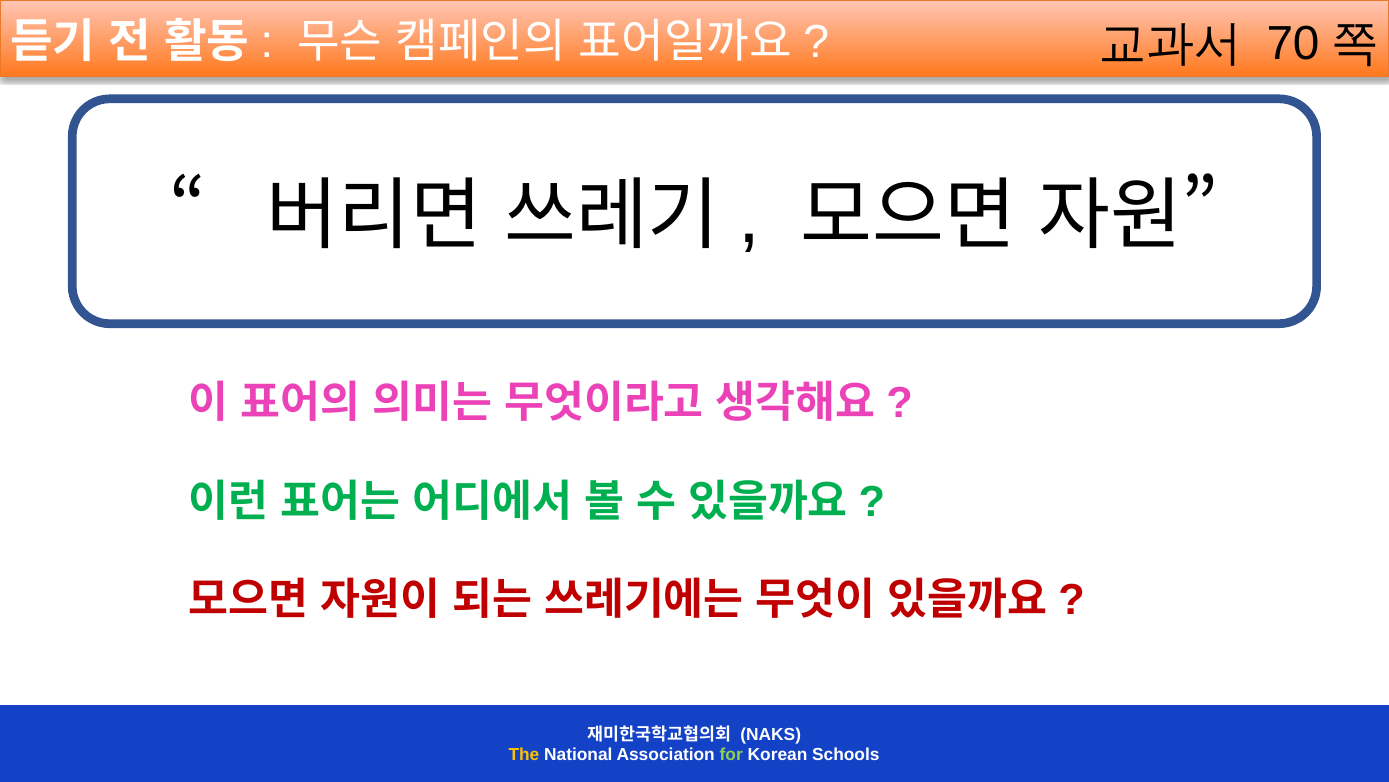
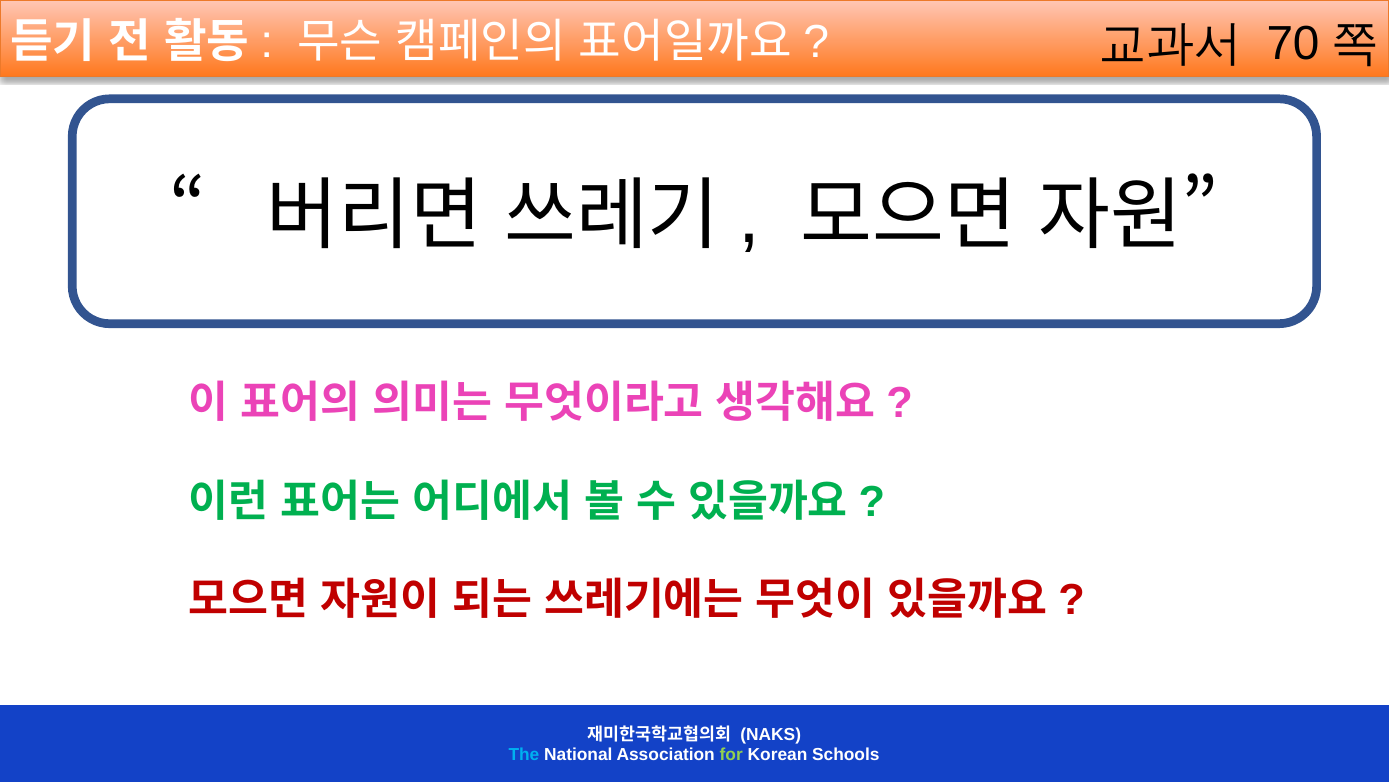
The colour: yellow -> light blue
